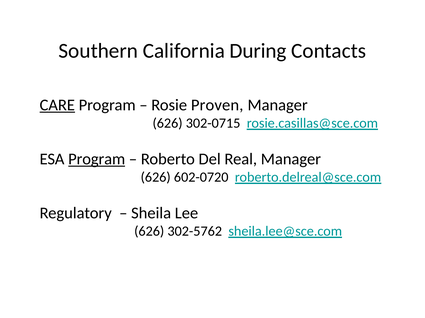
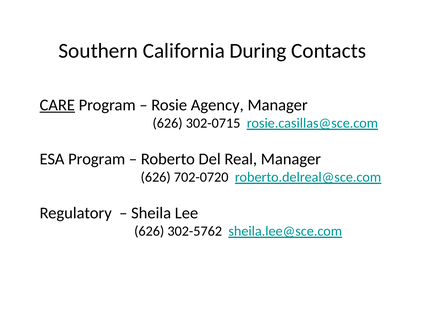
Proven: Proven -> Agency
Program at (97, 159) underline: present -> none
602-0720: 602-0720 -> 702-0720
